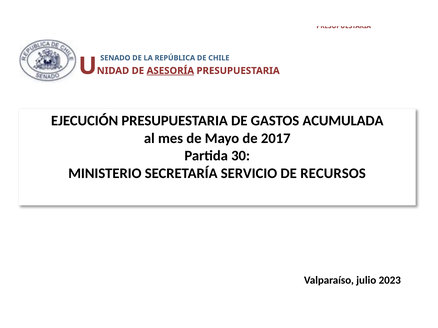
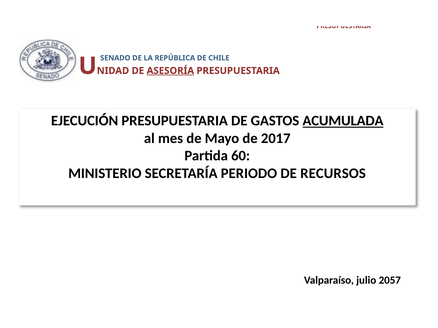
ACUMULADA underline: none -> present
30: 30 -> 60
SERVICIO: SERVICIO -> PERIODO
2023: 2023 -> 2057
